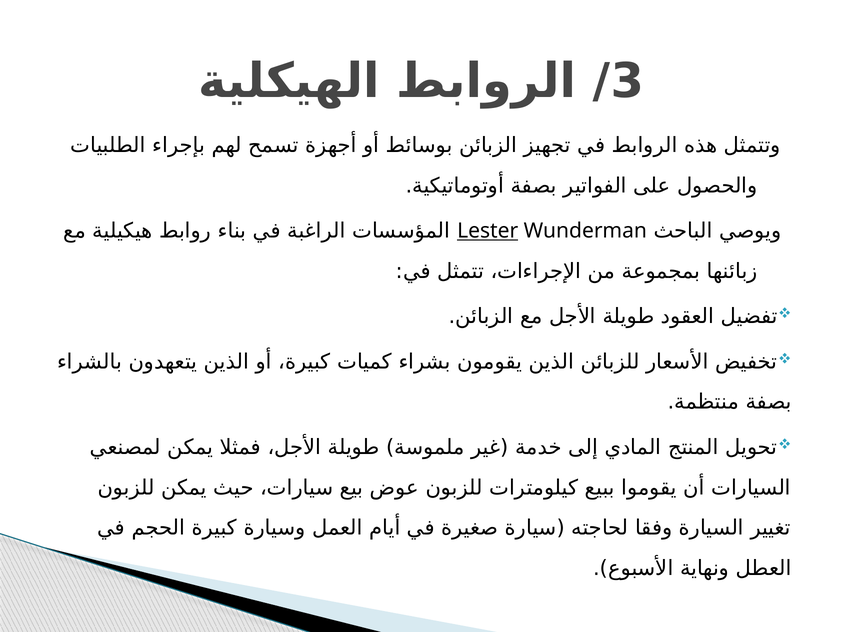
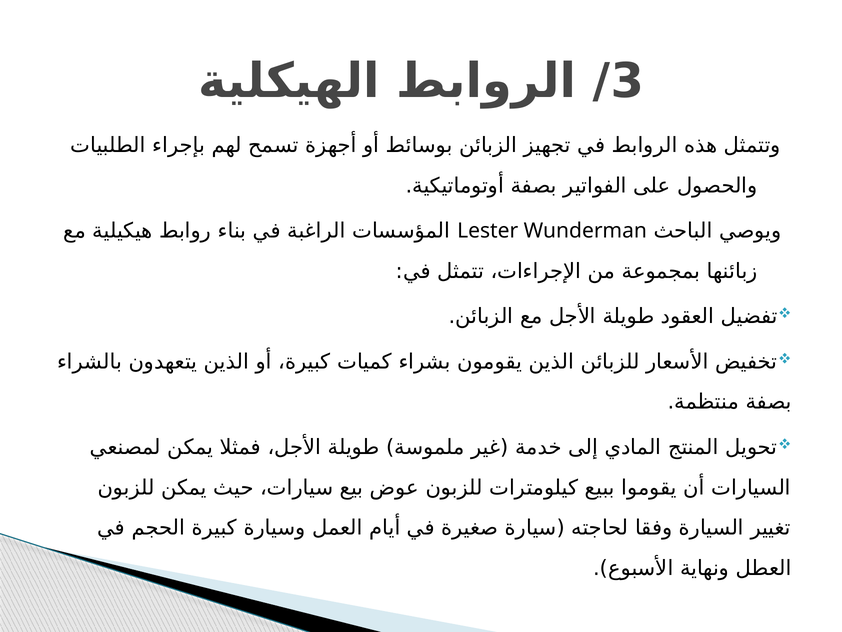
Lester underline: present -> none
